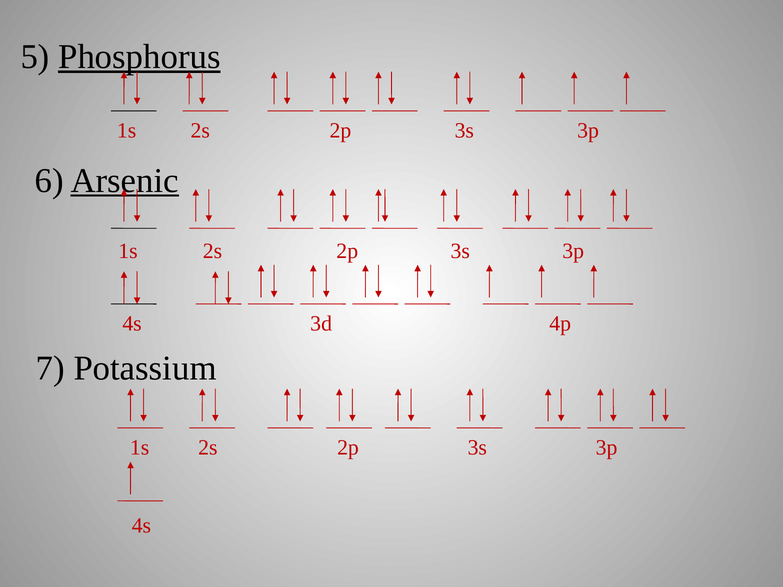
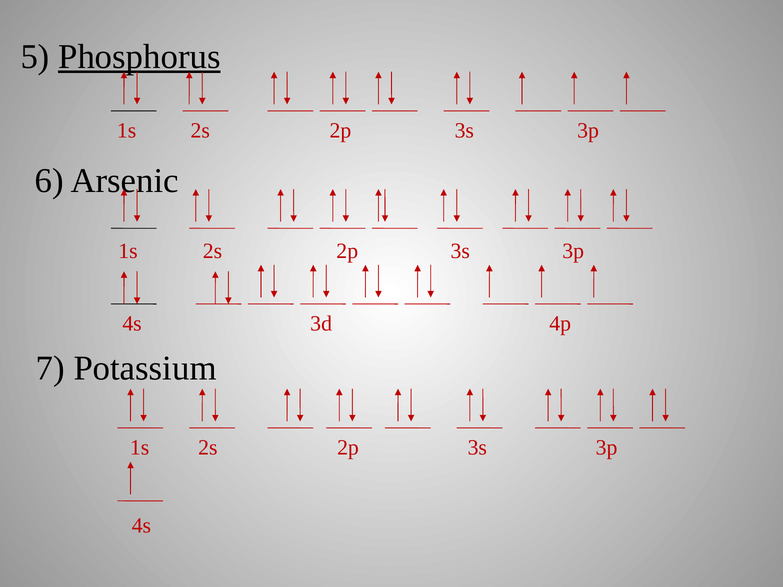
Arsenic underline: present -> none
